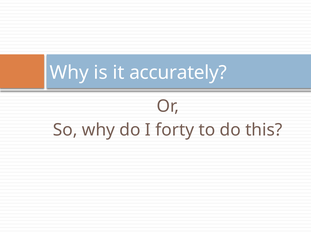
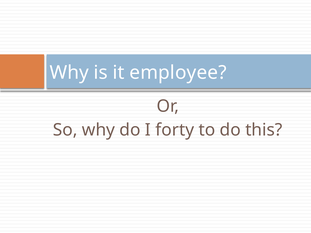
accurately: accurately -> employee
